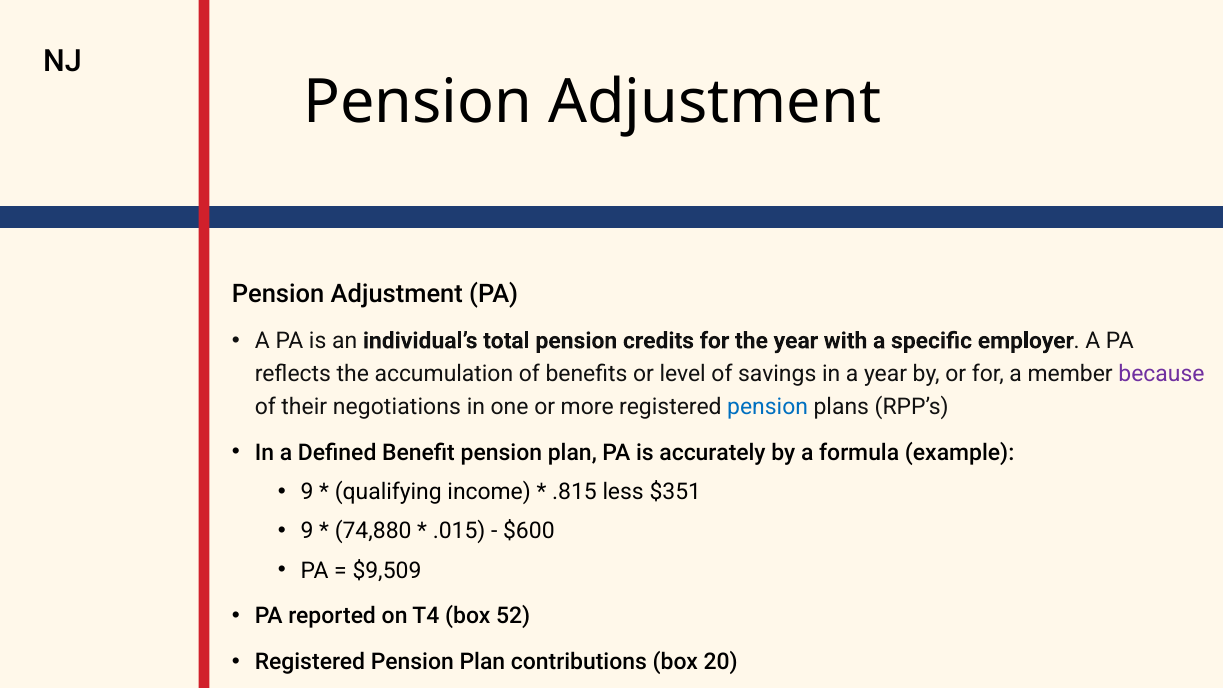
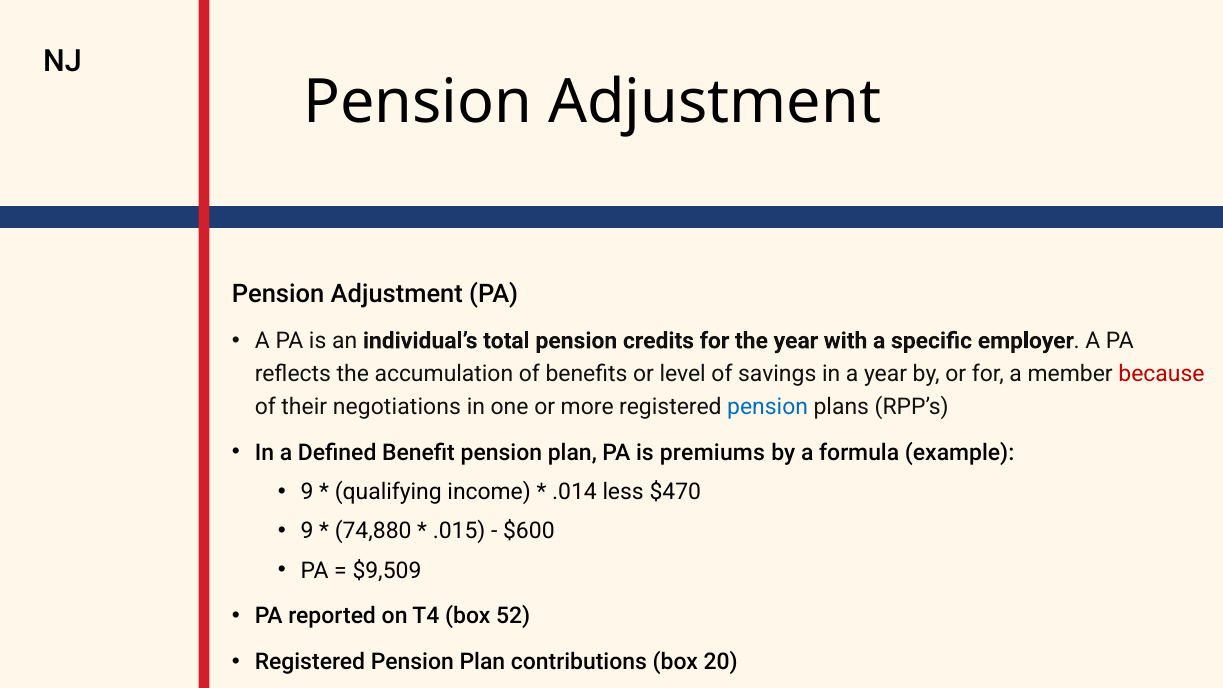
because colour: purple -> red
accurately: accurately -> premiums
.815: .815 -> .014
$351: $351 -> $470
